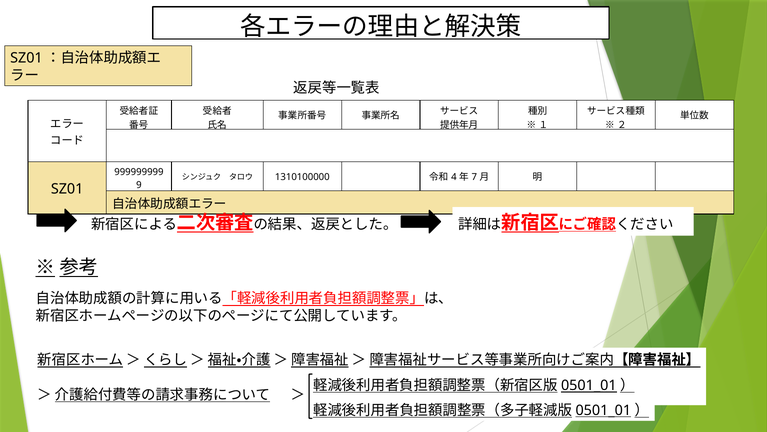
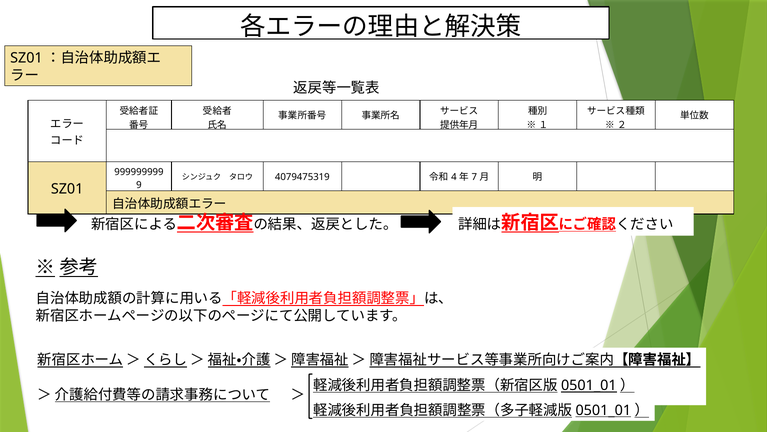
1310100000: 1310100000 -> 4079475319
